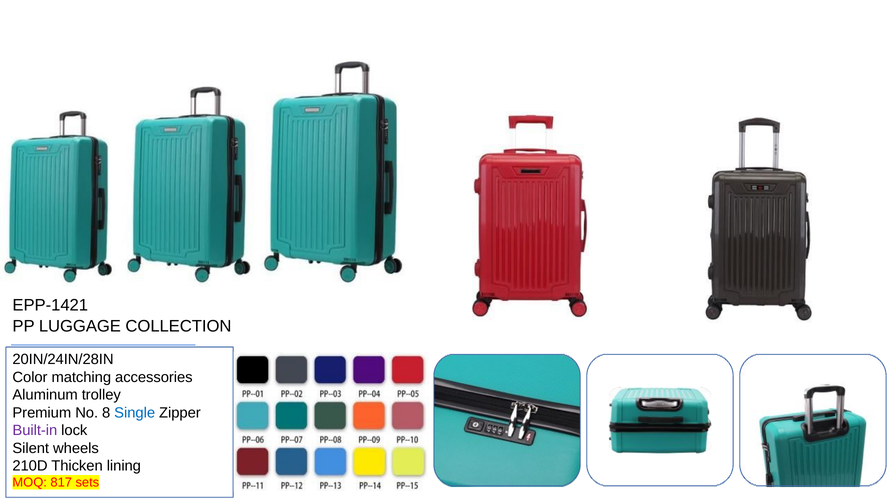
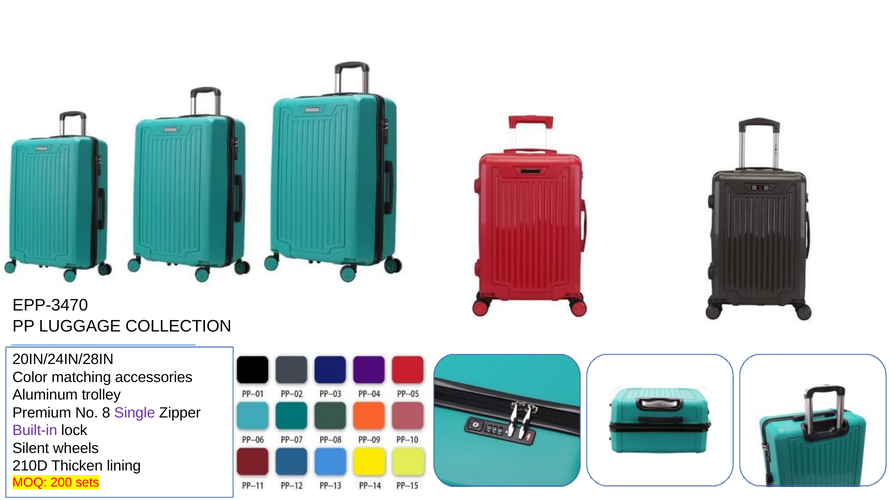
EPP-1421: EPP-1421 -> EPP-3470
Single colour: blue -> purple
817: 817 -> 200
